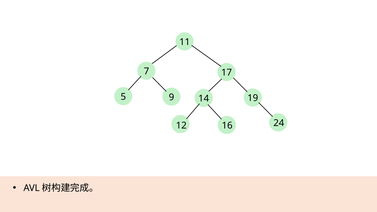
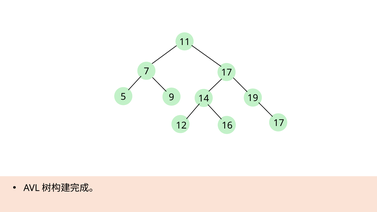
16 24: 24 -> 17
